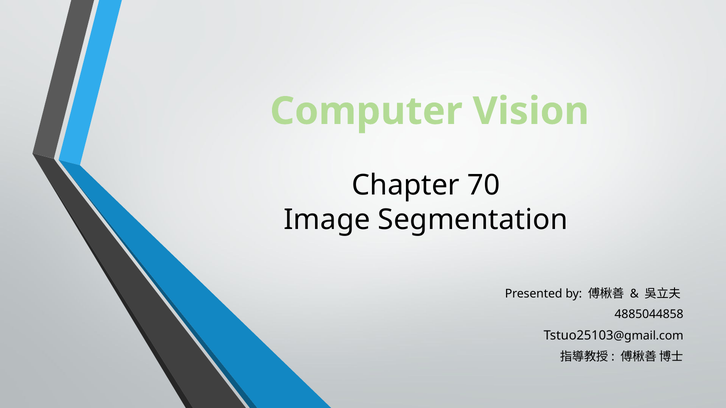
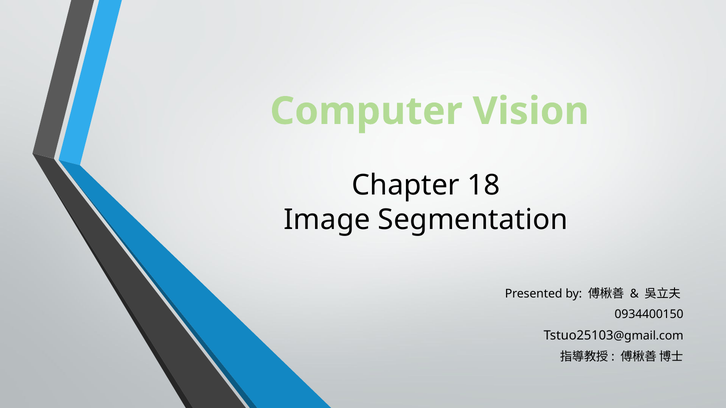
70: 70 -> 18
4885044858: 4885044858 -> 0934400150
